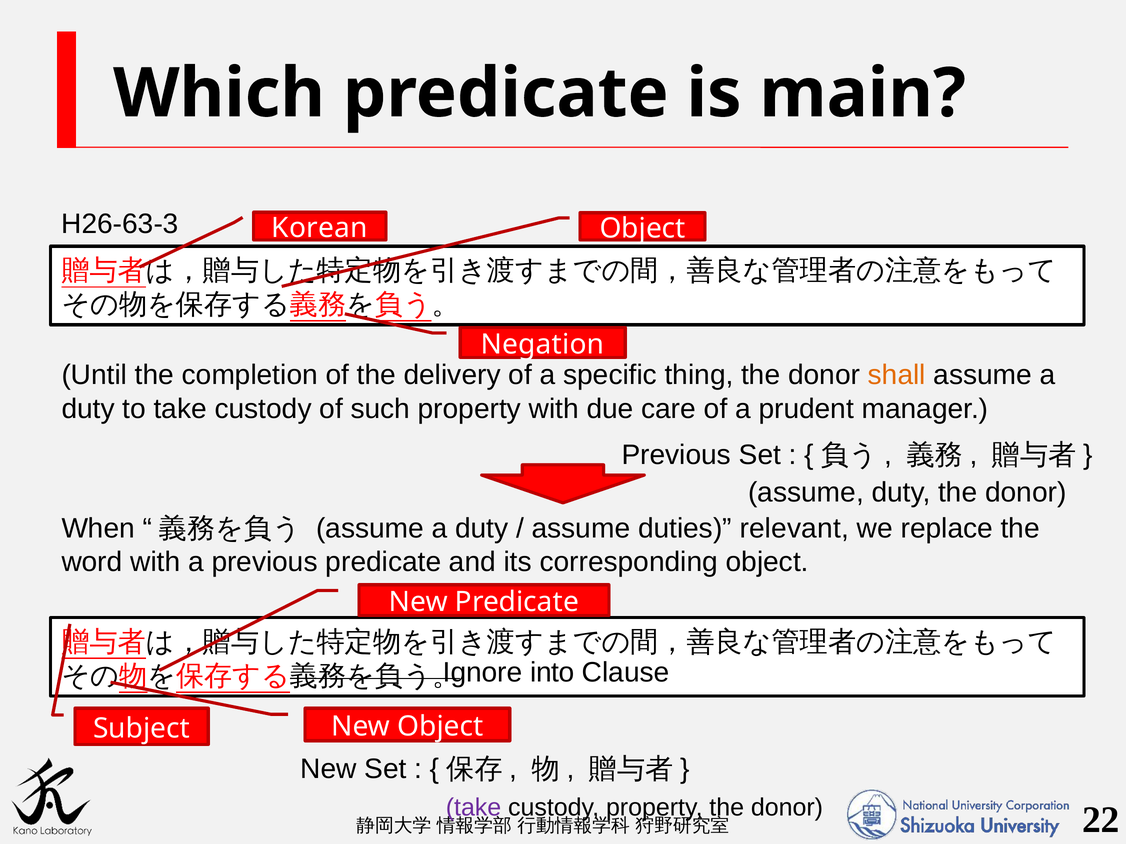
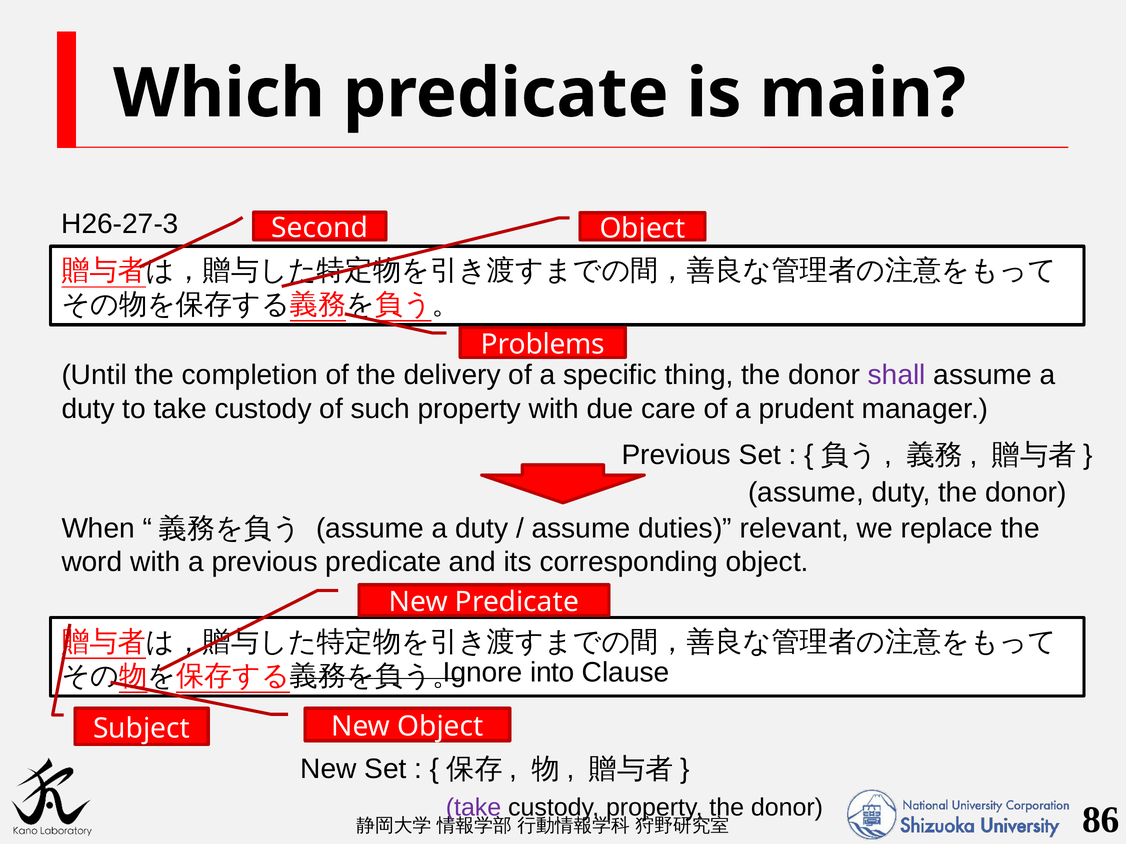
H26-63-3: H26-63-3 -> H26-27-3
Korean: Korean -> Second
Negation: Negation -> Problems
shall colour: orange -> purple
22: 22 -> 86
